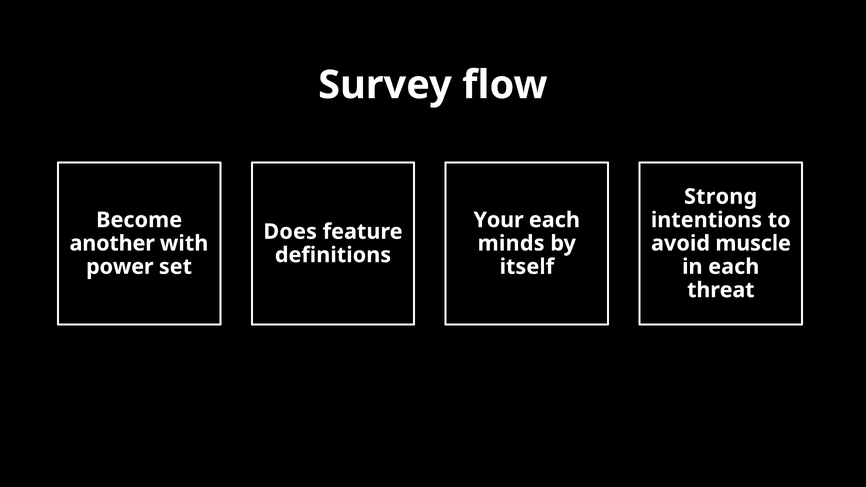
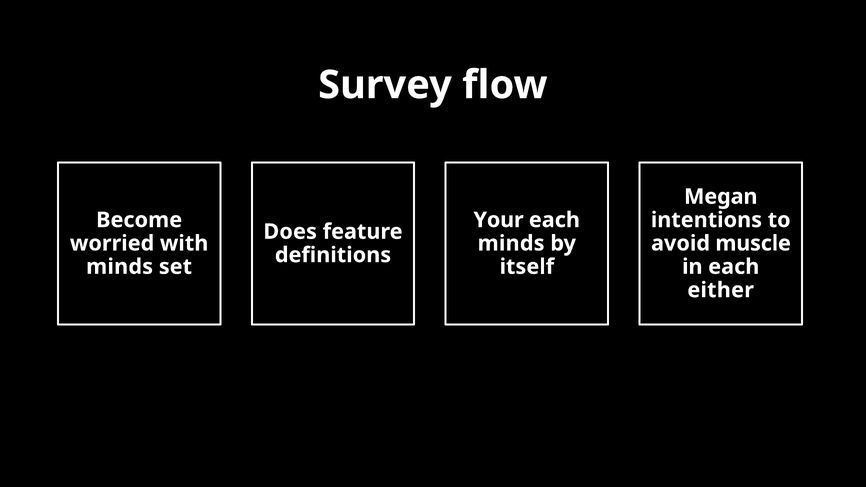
Strong: Strong -> Megan
another: another -> worried
power at (120, 267): power -> minds
threat: threat -> either
